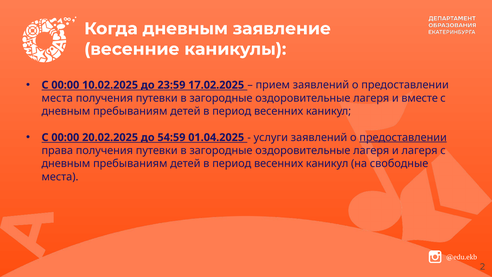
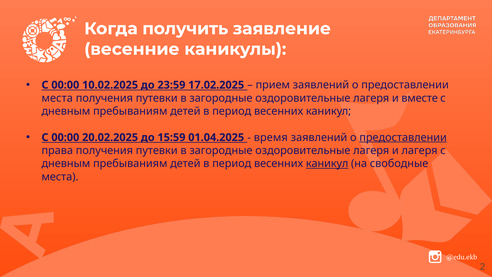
Когда дневным: дневным -> получить
54:59: 54:59 -> 15:59
услуги: услуги -> время
каникул at (327, 164) underline: none -> present
